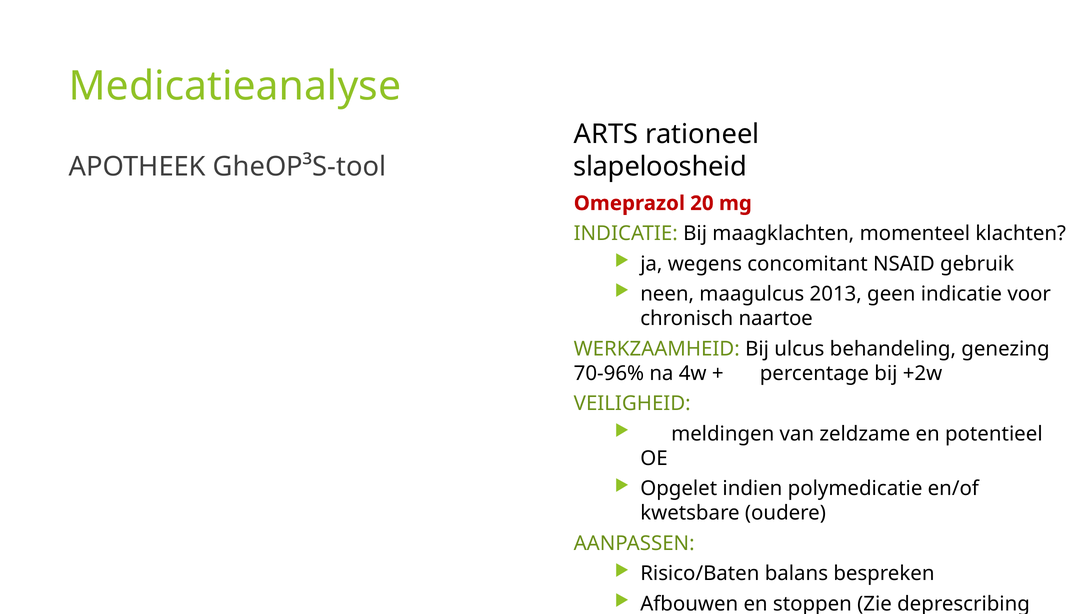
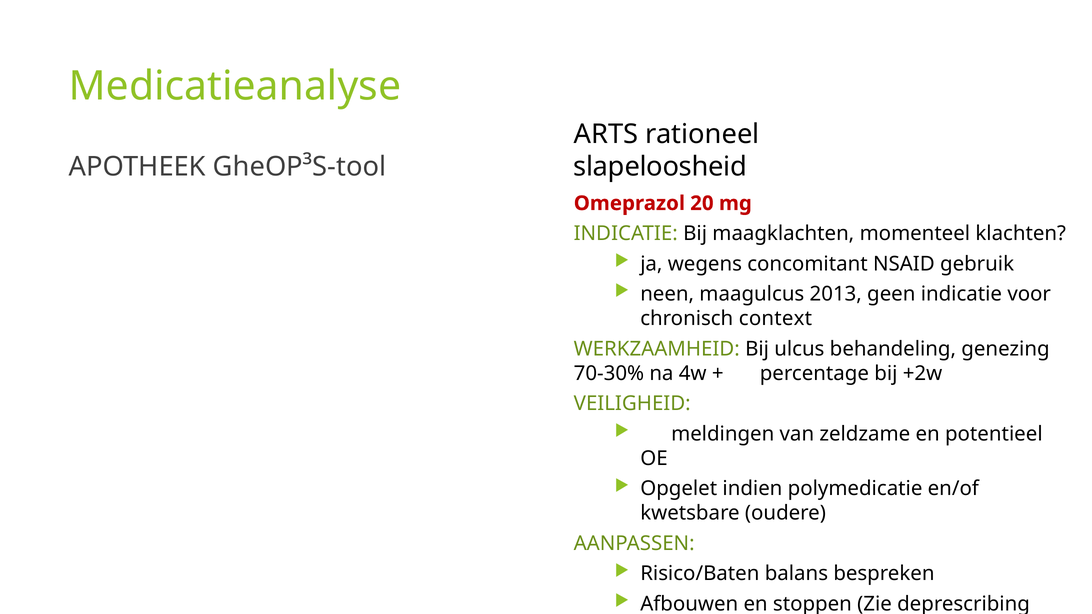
naartoe: naartoe -> context
70-96%: 70-96% -> 70-30%
